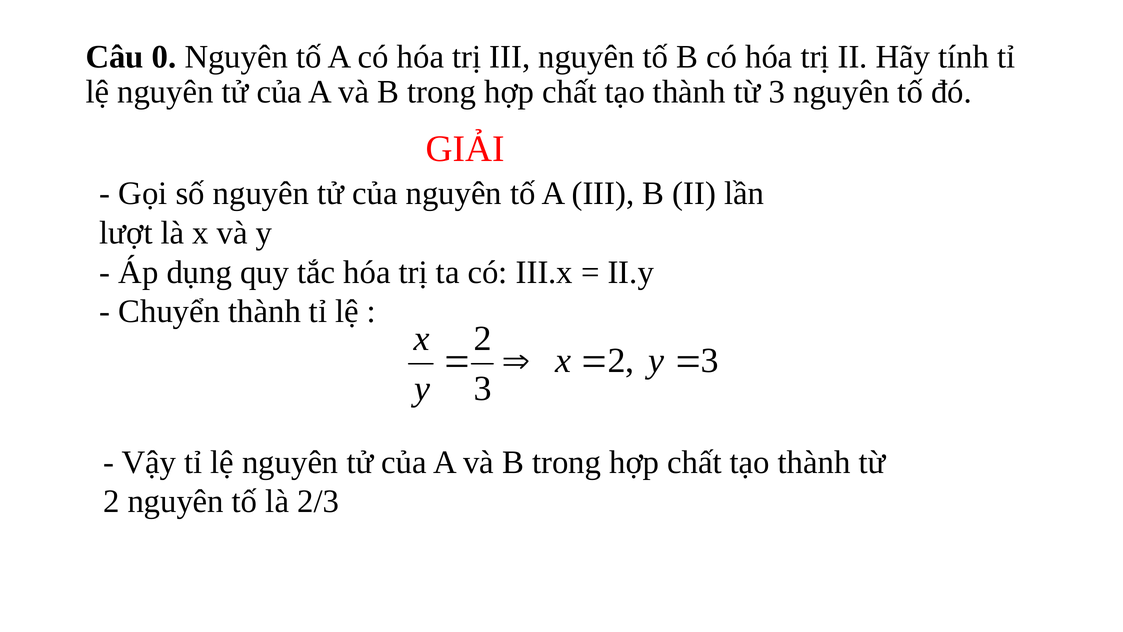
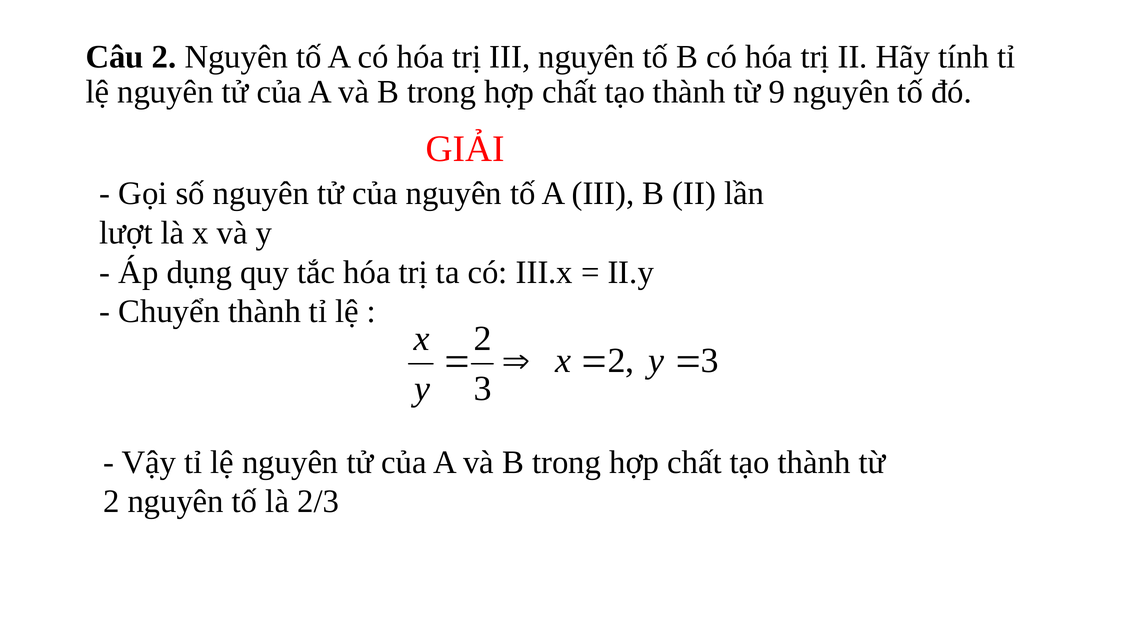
Câu 0: 0 -> 2
từ 3: 3 -> 9
